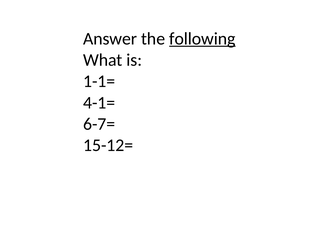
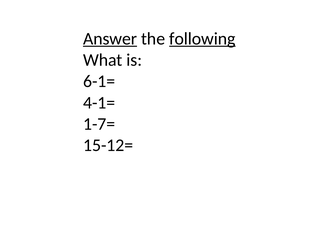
Answer underline: none -> present
1-1=: 1-1= -> 6-1=
6-7=: 6-7= -> 1-7=
